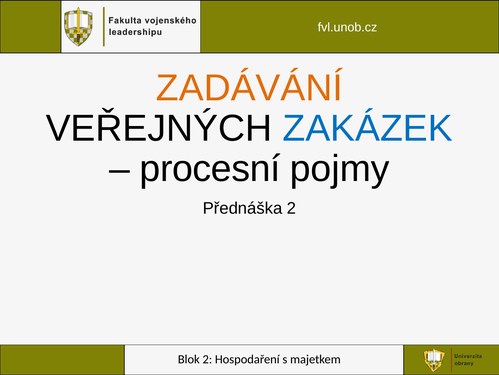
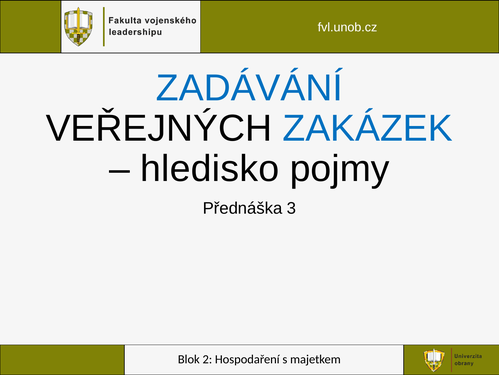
ZADÁVÁNÍ colour: orange -> blue
procesní: procesní -> hledisko
Přednáška 2: 2 -> 3
